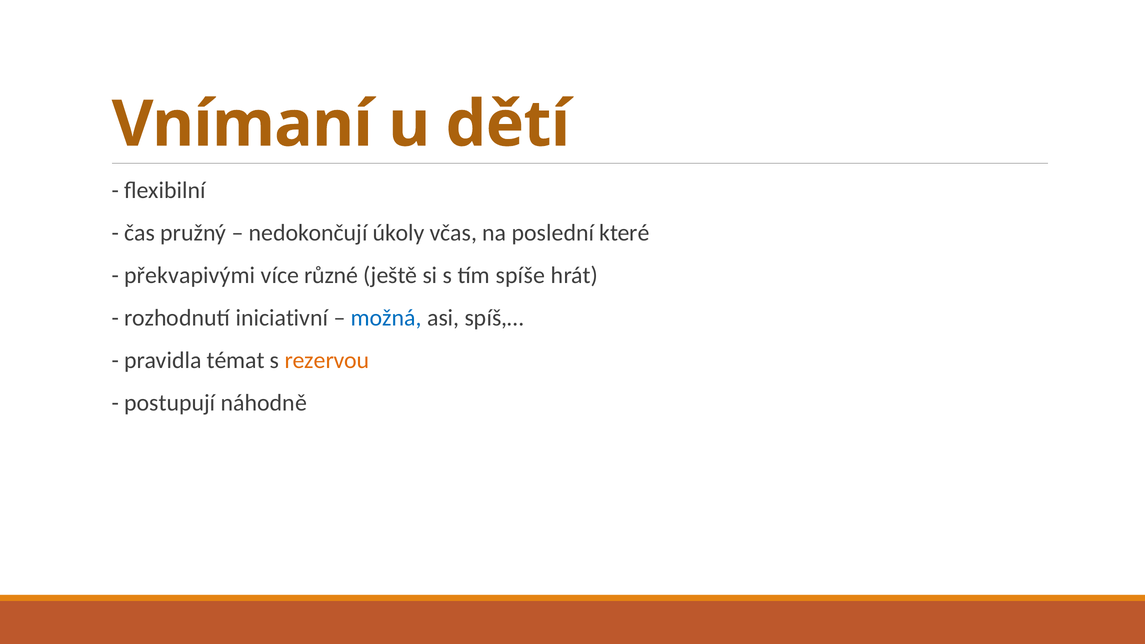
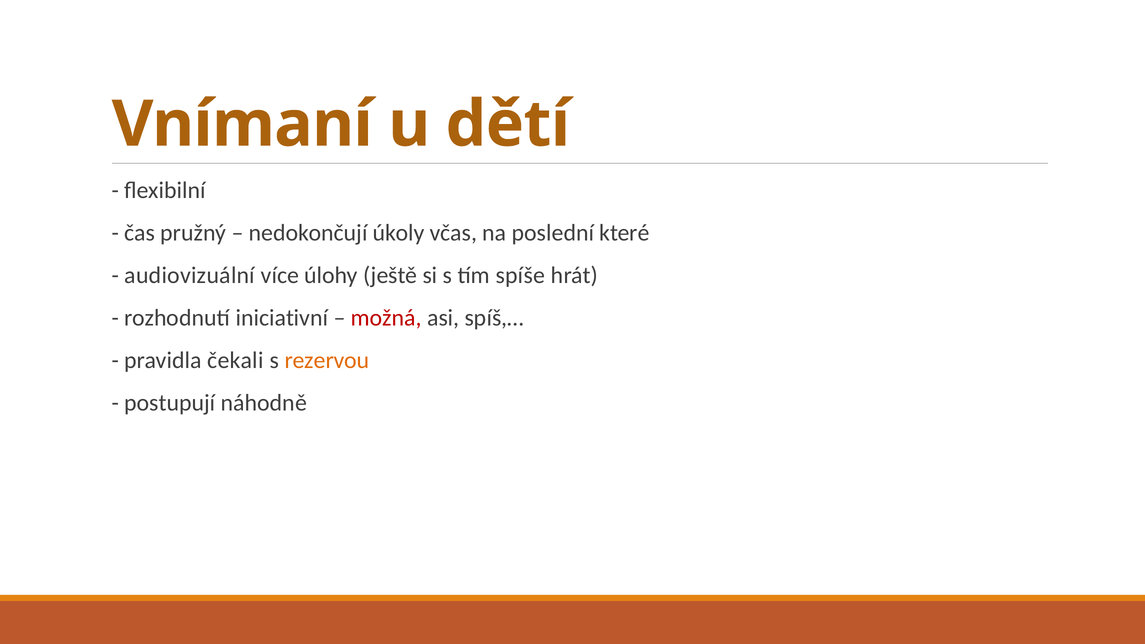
překvapivými: překvapivými -> audiovizuální
různé: různé -> úlohy
možná colour: blue -> red
témat: témat -> čekali
